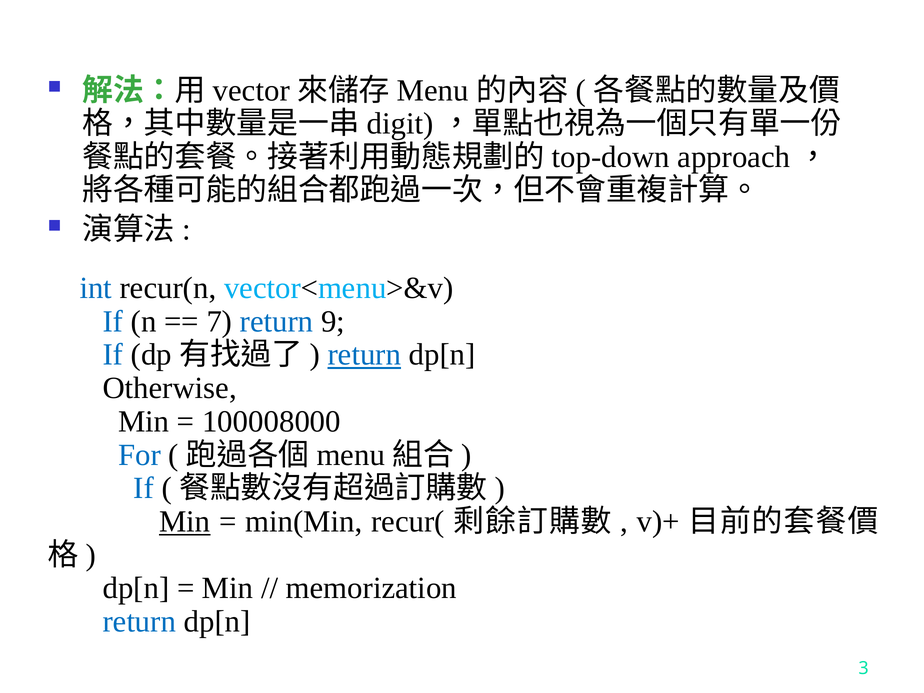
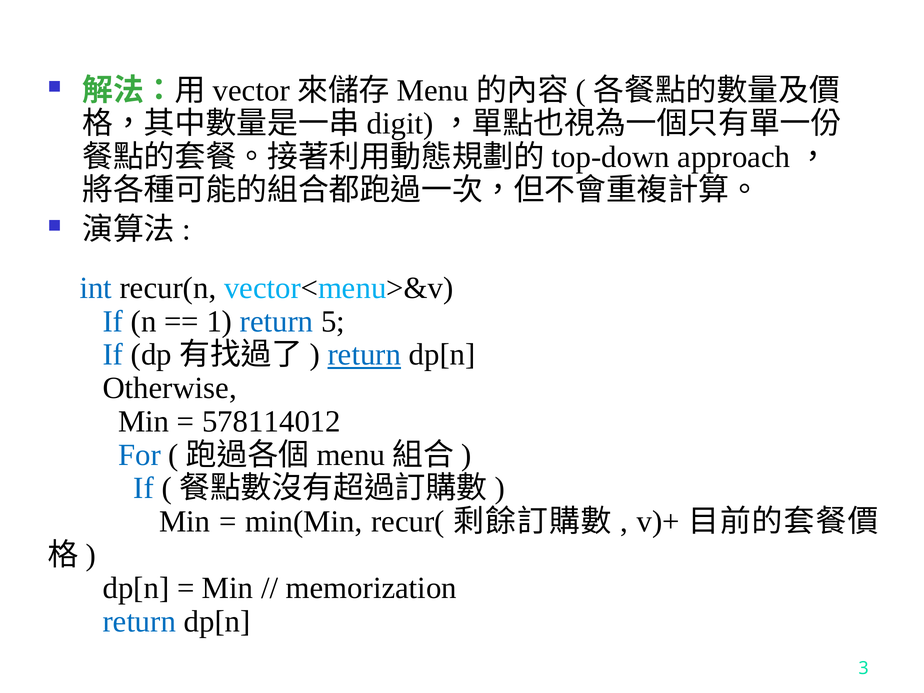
7: 7 -> 1
9: 9 -> 5
100008000: 100008000 -> 578114012
Min at (185, 522) underline: present -> none
